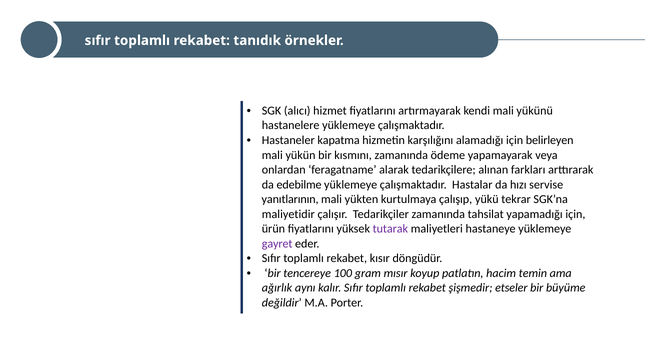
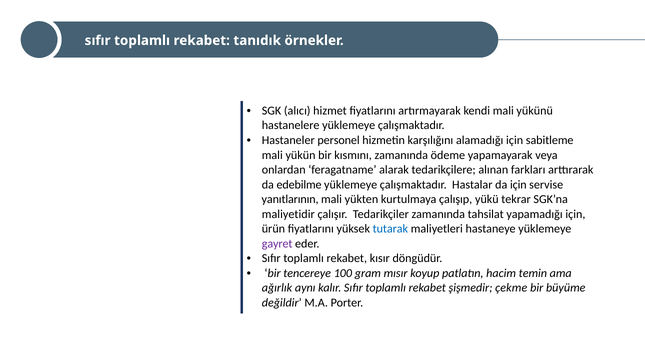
kapatma: kapatma -> personel
belirleyen: belirleyen -> sabitleme
da hızı: hızı -> için
tutarak colour: purple -> blue
etseler: etseler -> çekme
